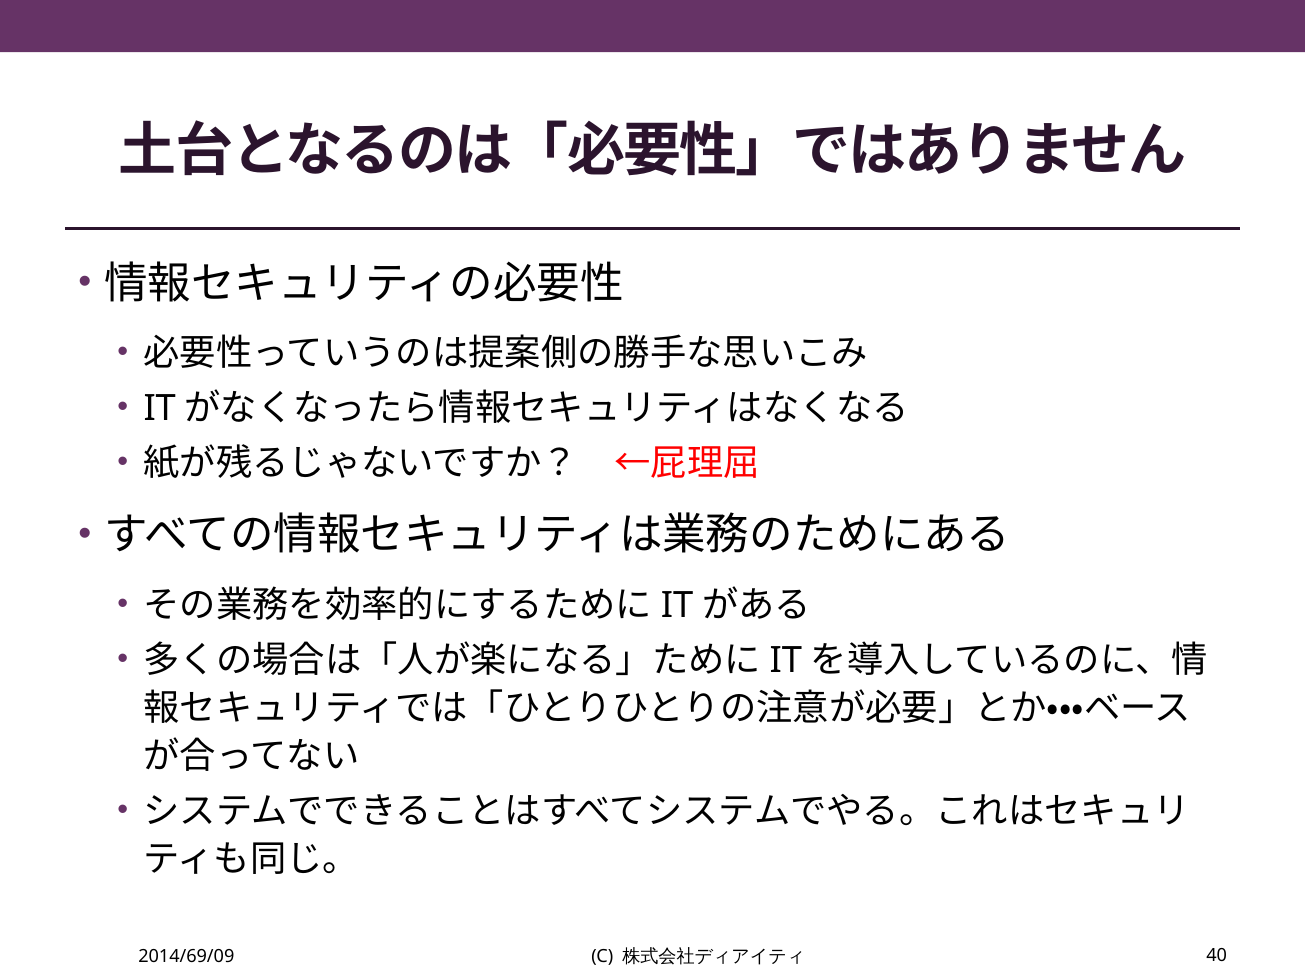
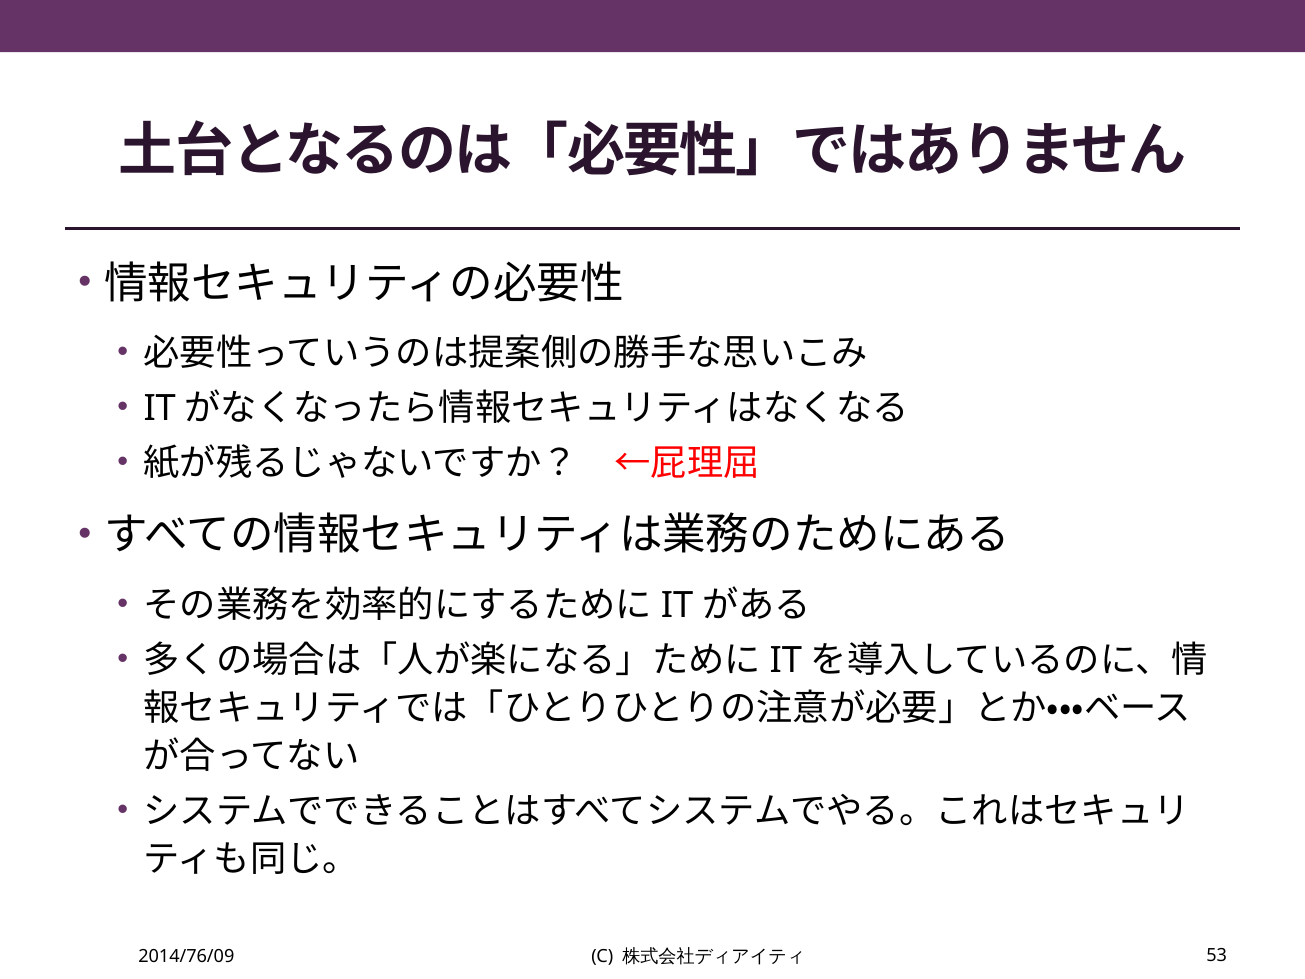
2014/69/09: 2014/69/09 -> 2014/76/09
40: 40 -> 53
